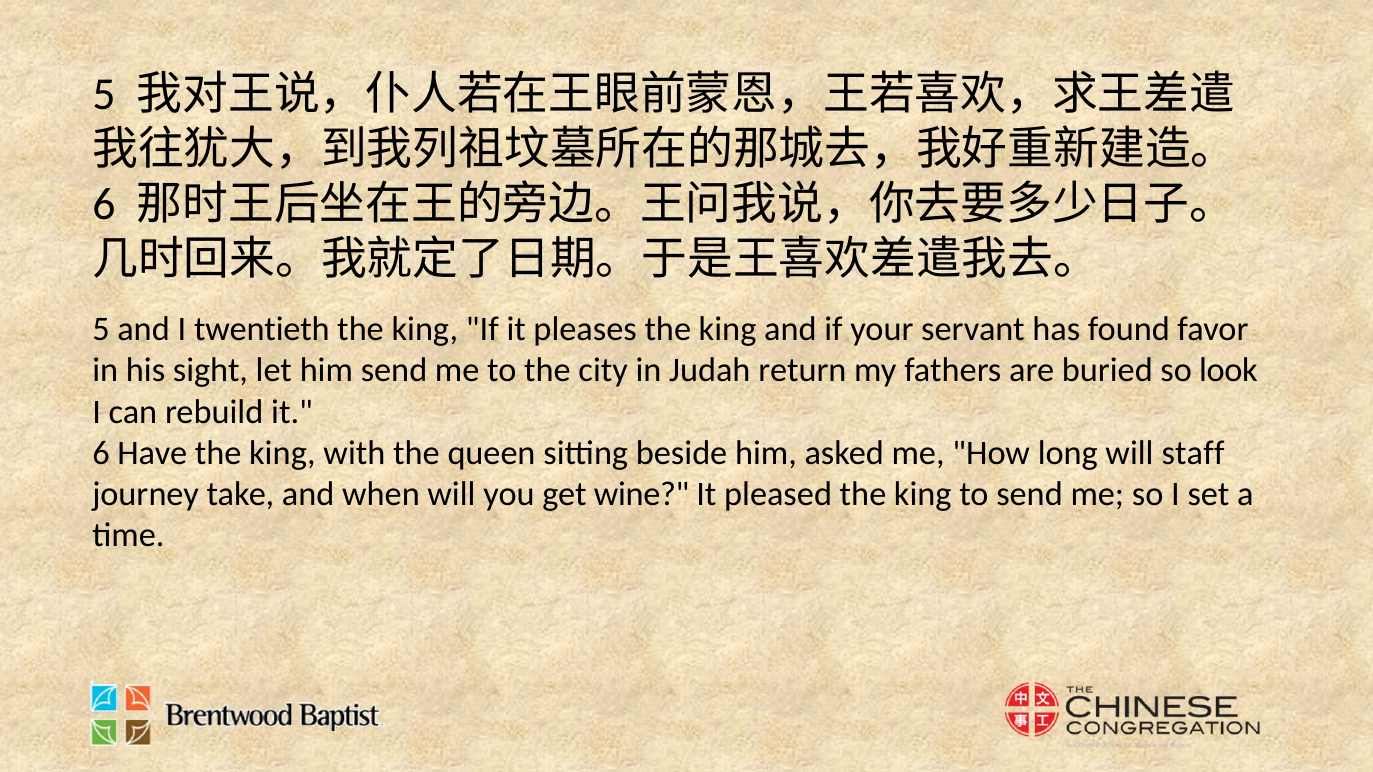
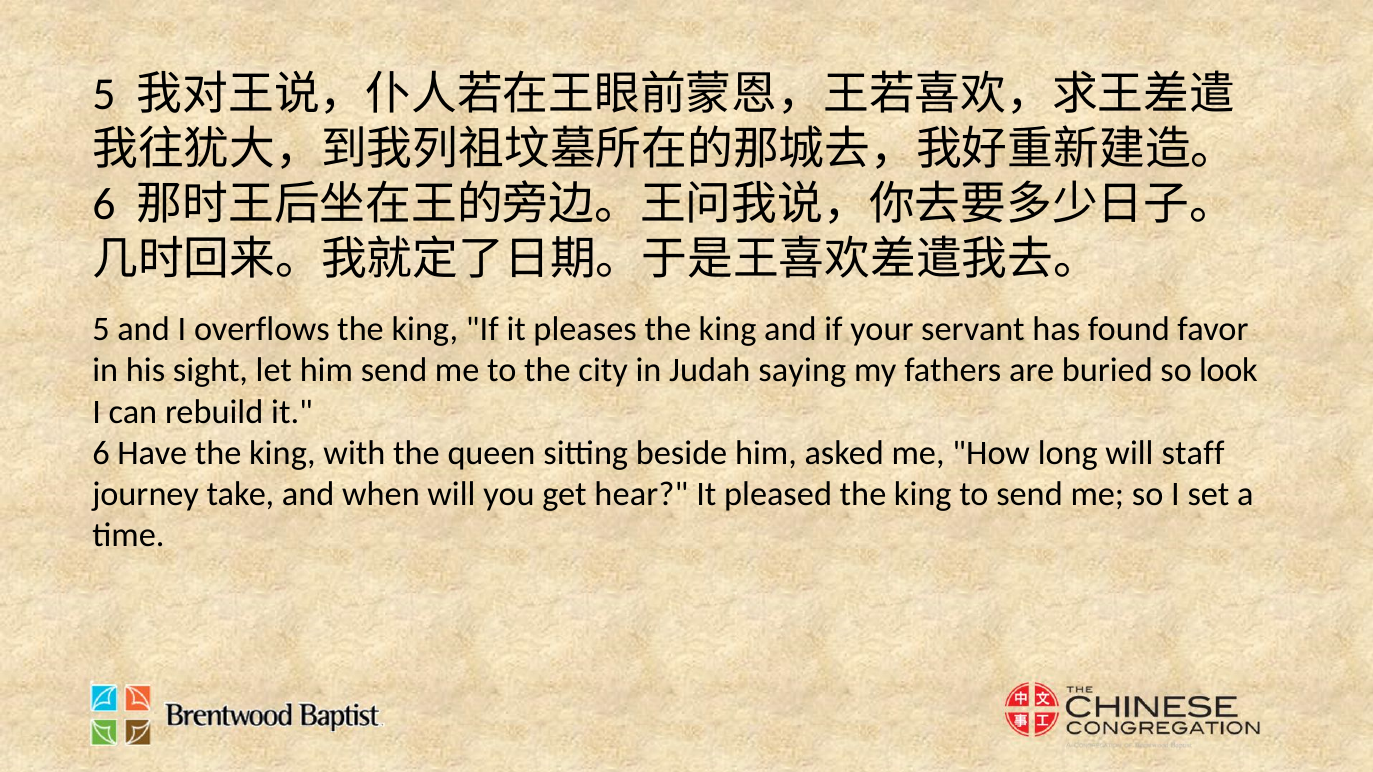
twentieth: twentieth -> overflows
return: return -> saying
wine: wine -> hear
